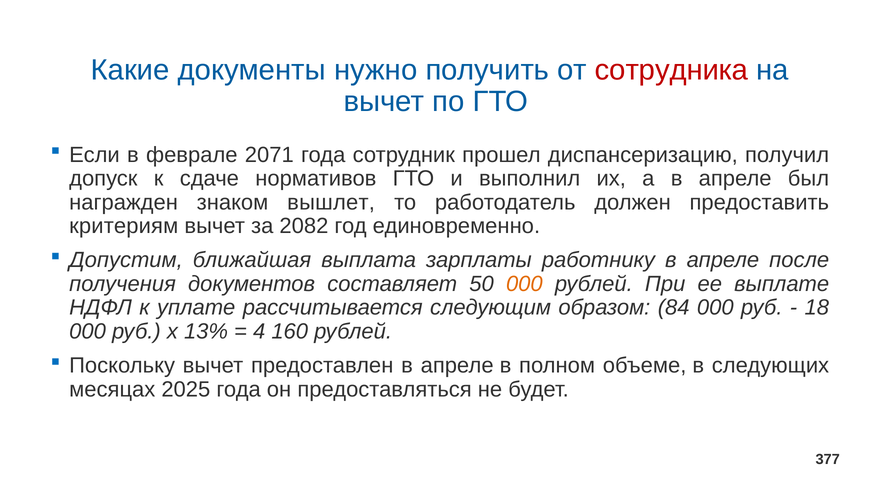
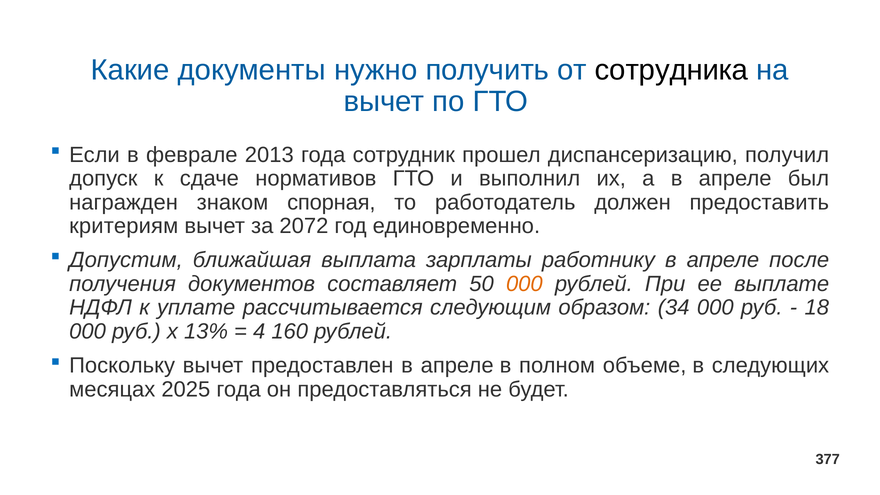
сотрудника colour: red -> black
2071: 2071 -> 2013
вышлет: вышлет -> спорная
2082: 2082 -> 2072
84: 84 -> 34
